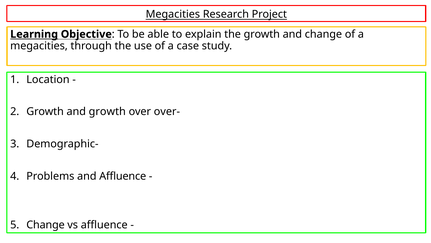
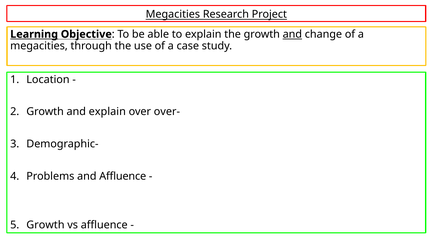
and at (292, 34) underline: none -> present
and growth: growth -> explain
Change at (46, 224): Change -> Growth
